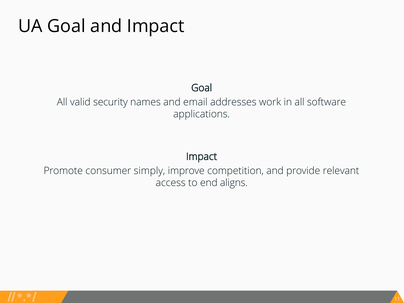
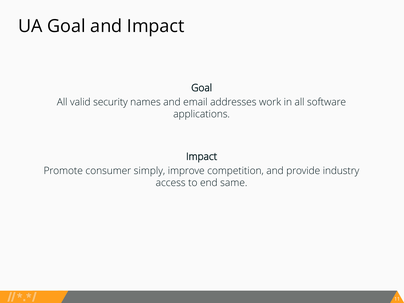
relevant: relevant -> industry
aligns: aligns -> same
